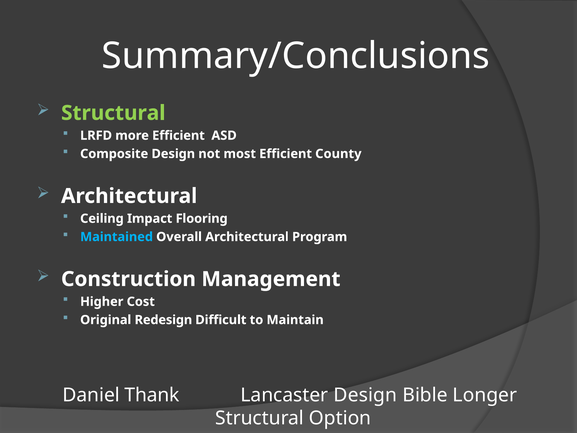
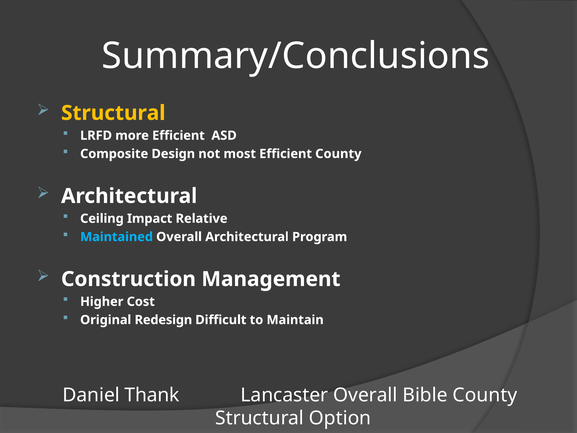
Structural at (113, 113) colour: light green -> yellow
Flooring: Flooring -> Relative
Lancaster Design: Design -> Overall
Bible Longer: Longer -> County
